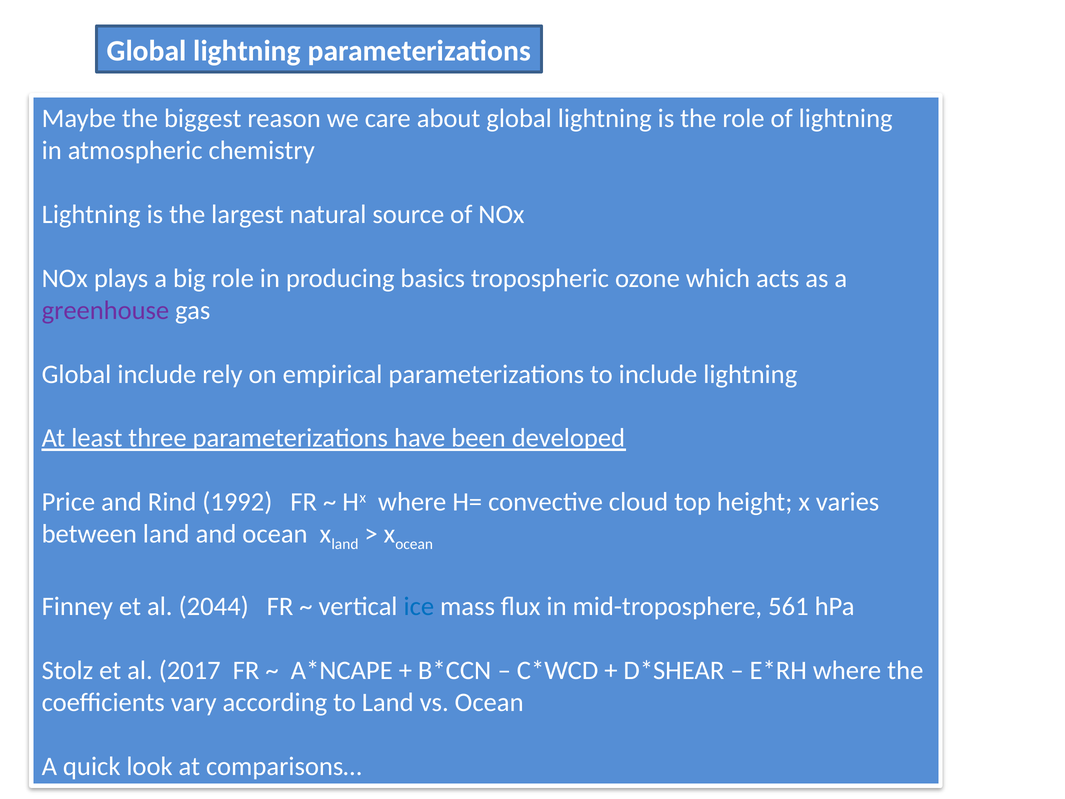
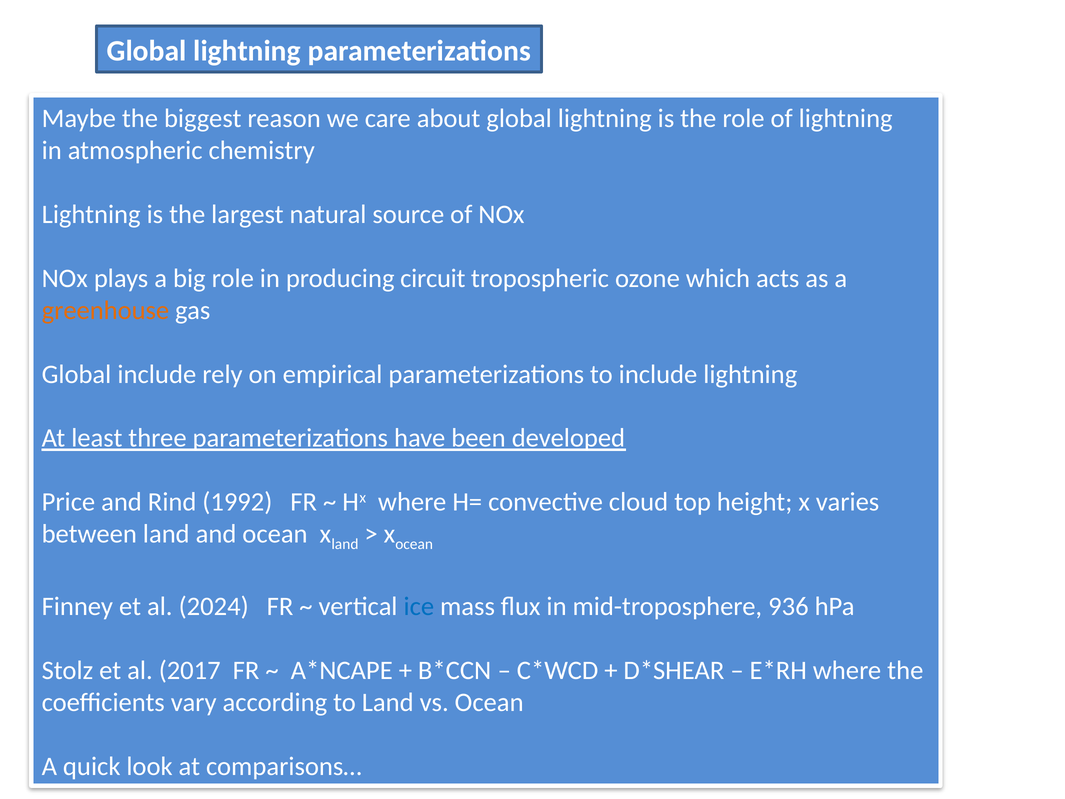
basics: basics -> circuit
greenhouse colour: purple -> orange
2044: 2044 -> 2024
561: 561 -> 936
